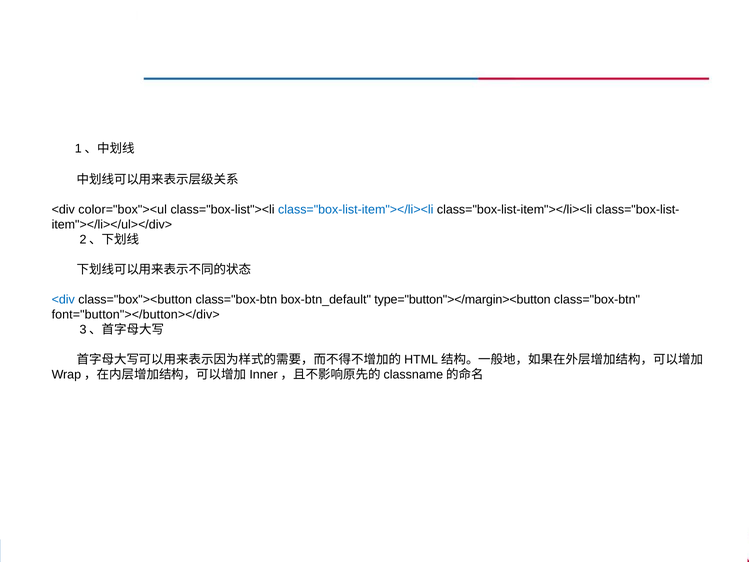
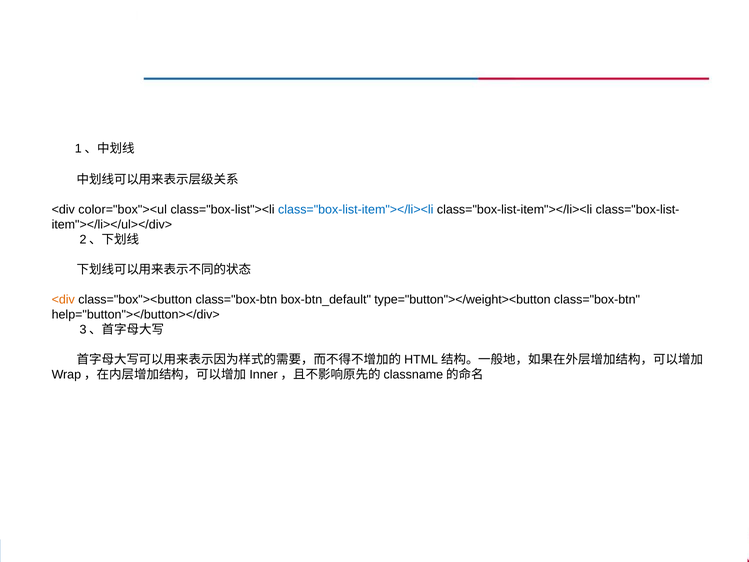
<div at (63, 299) colour: blue -> orange
type="button"></margin><button: type="button"></margin><button -> type="button"></weight><button
font="button"></button></div>: font="button"></button></div> -> help="button"></button></div>
